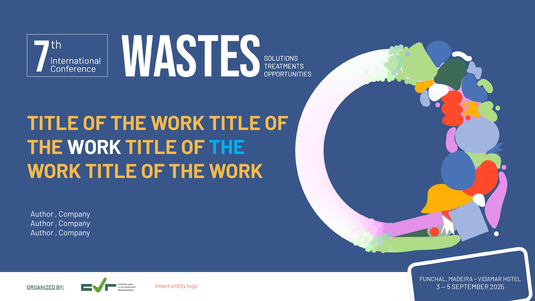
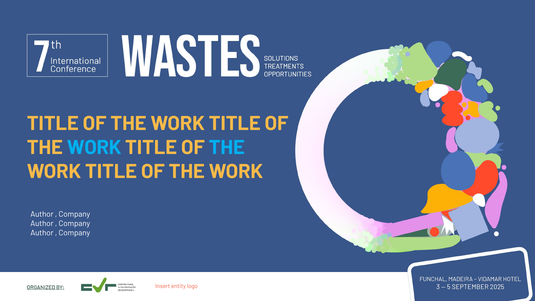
WORK at (94, 147) colour: white -> light blue
